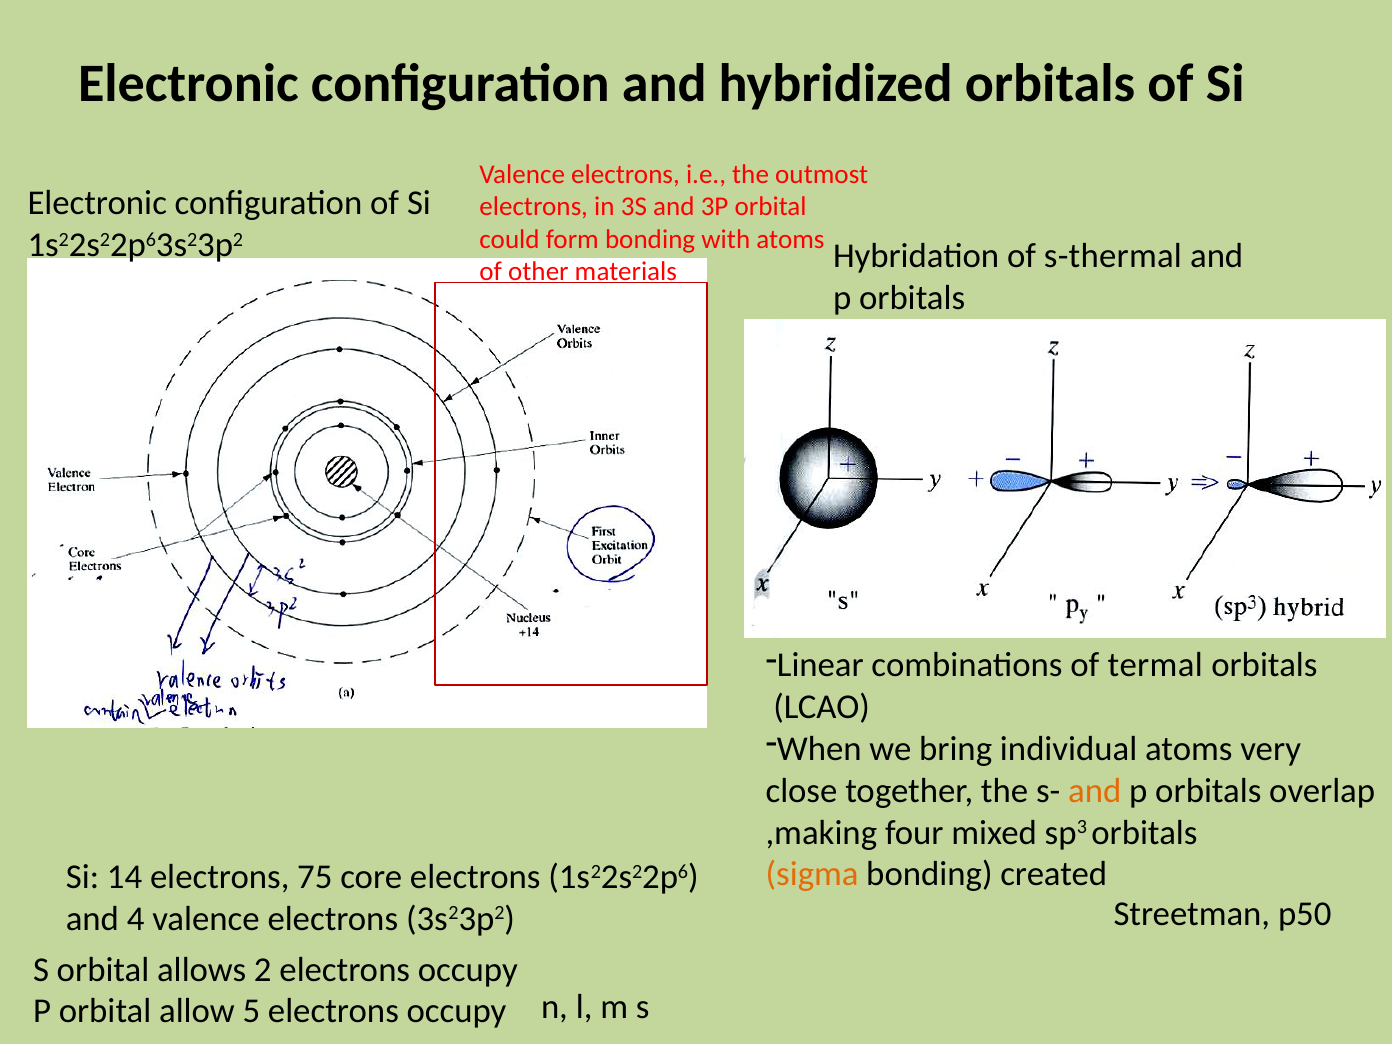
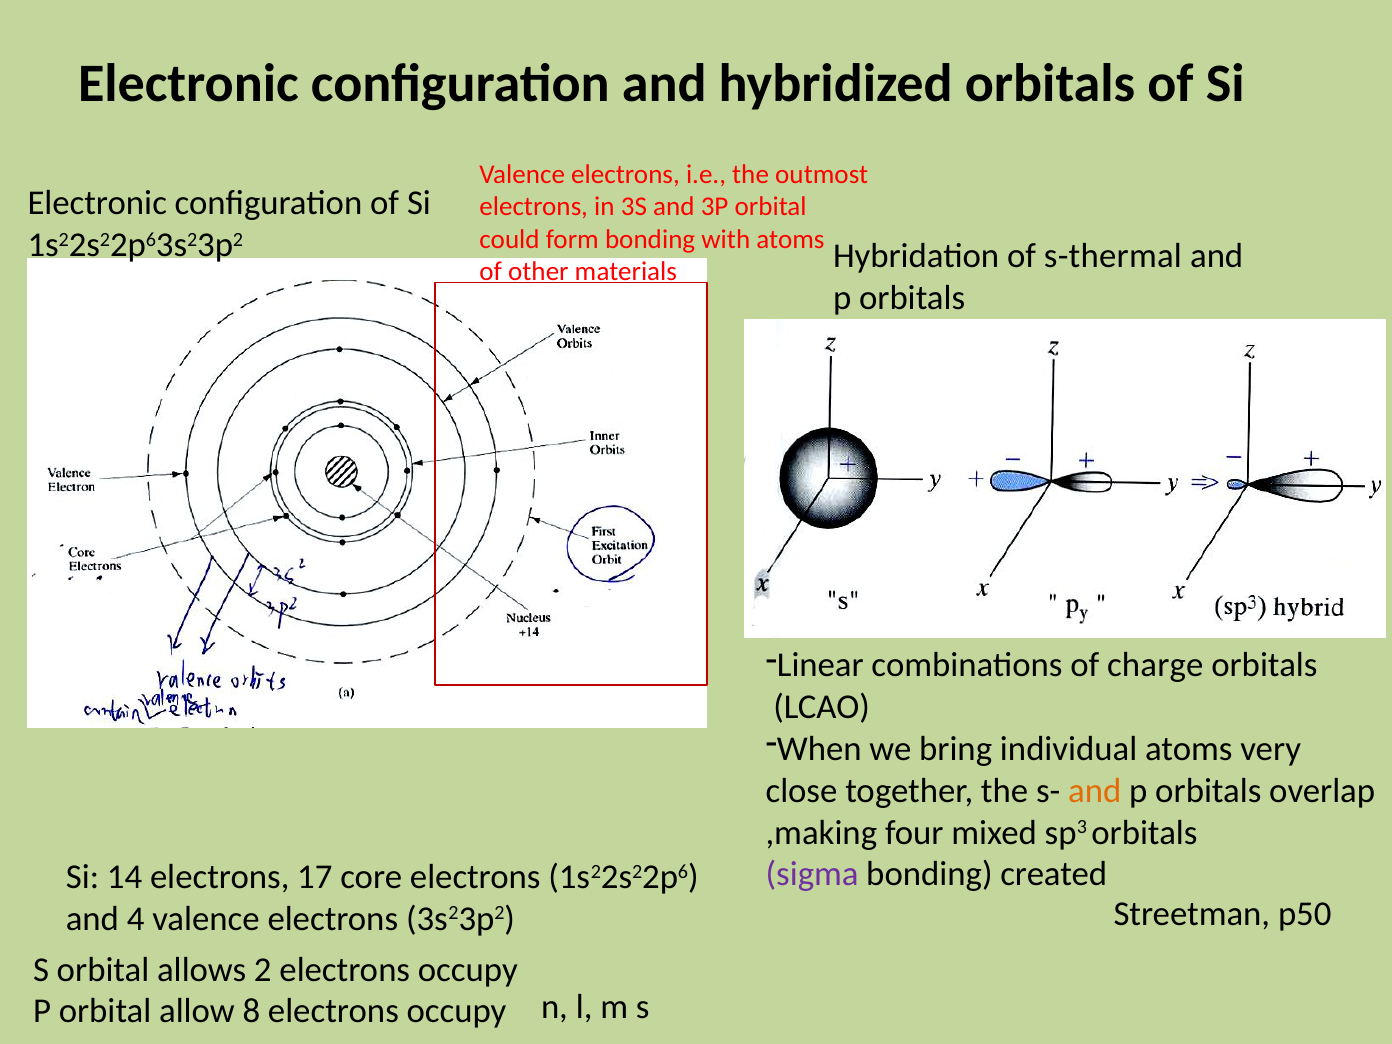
termal: termal -> charge
sigma colour: orange -> purple
75: 75 -> 17
5: 5 -> 8
